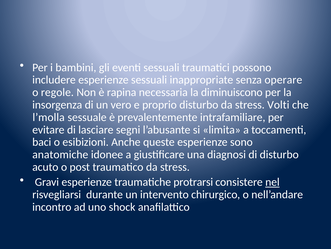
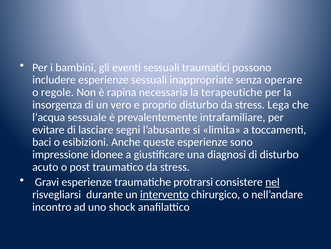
diminuiscono: diminuiscono -> terapeutiche
Volti: Volti -> Lega
l’molla: l’molla -> l’acqua
anatomiche: anatomiche -> impressione
intervento underline: none -> present
